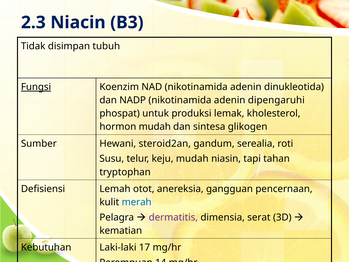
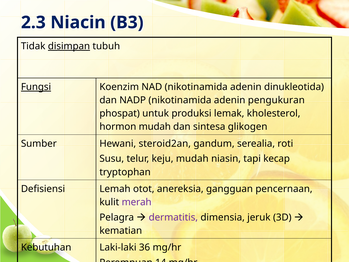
disimpan underline: none -> present
dipengaruhi: dipengaruhi -> pengukuran
tahan: tahan -> kecap
merah colour: blue -> purple
serat: serat -> jeruk
17: 17 -> 36
